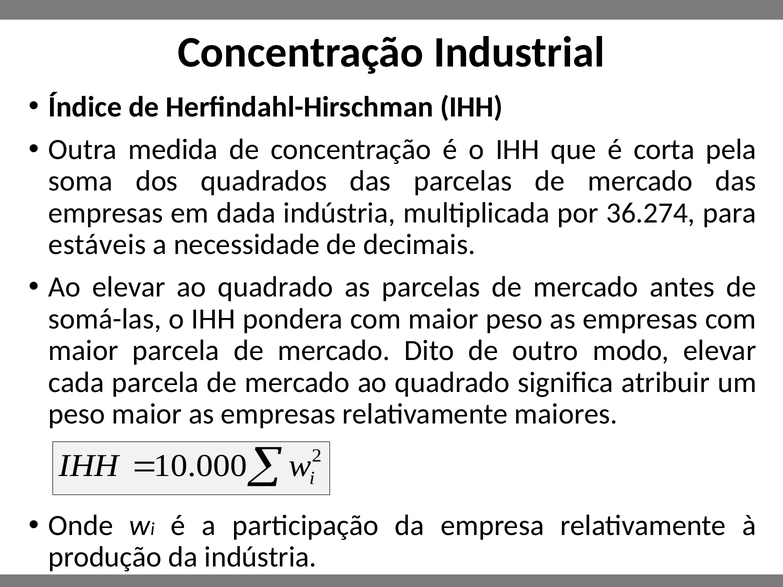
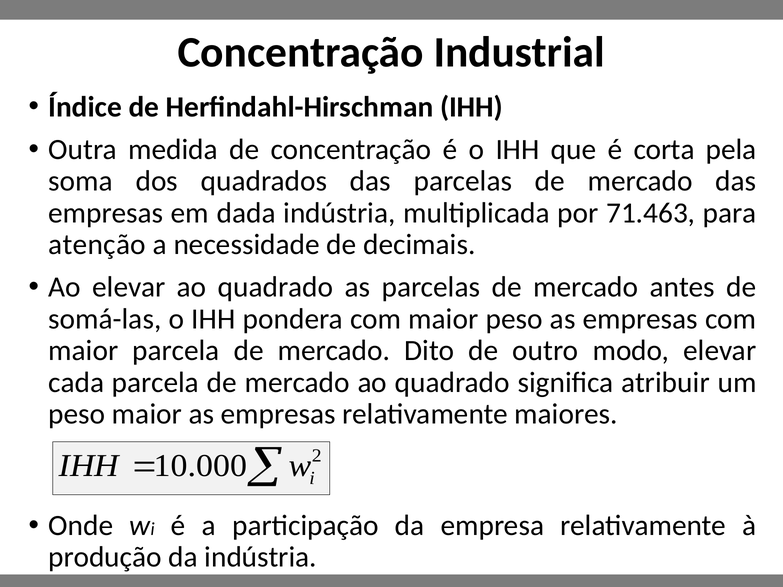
36.274: 36.274 -> 71.463
estáveis: estáveis -> atenção
